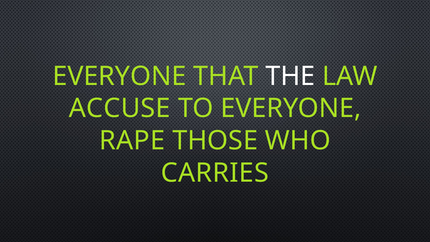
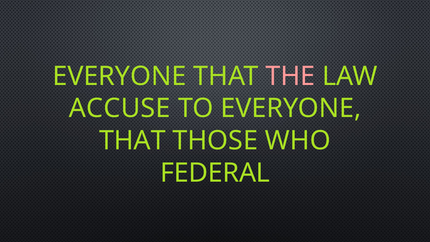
THE colour: white -> pink
RAPE at (132, 141): RAPE -> THAT
CARRIES: CARRIES -> FEDERAL
